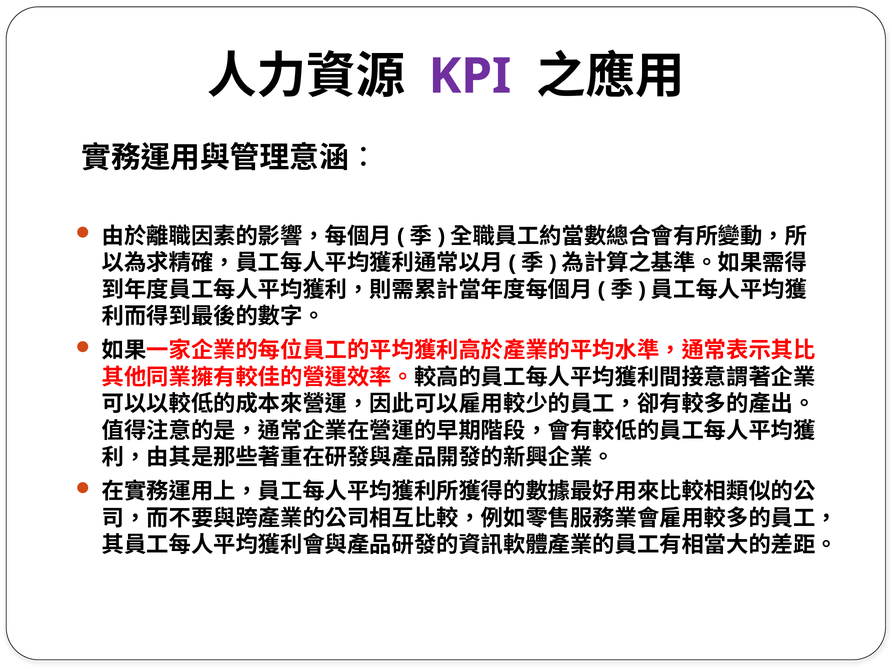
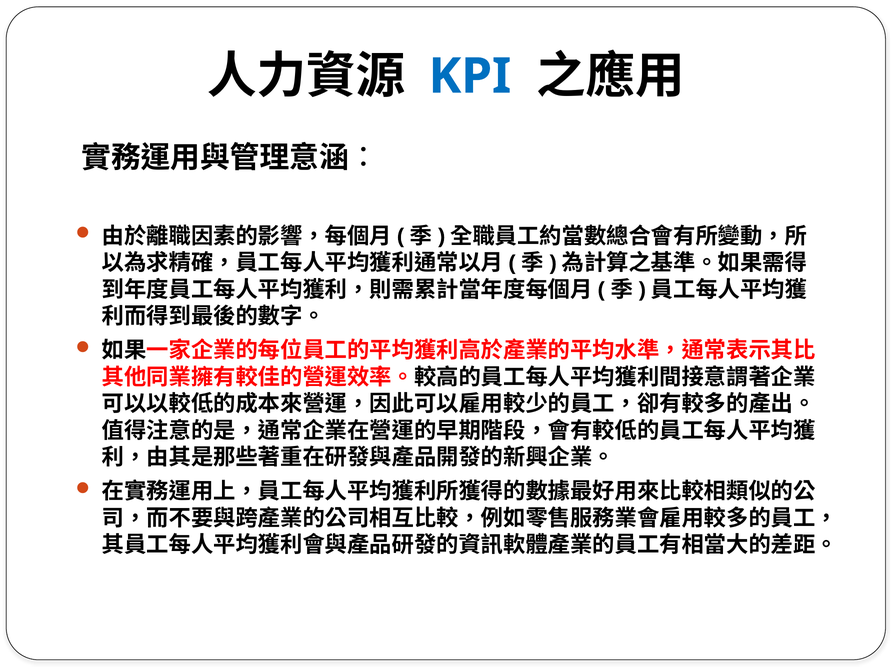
KPI colour: purple -> blue
